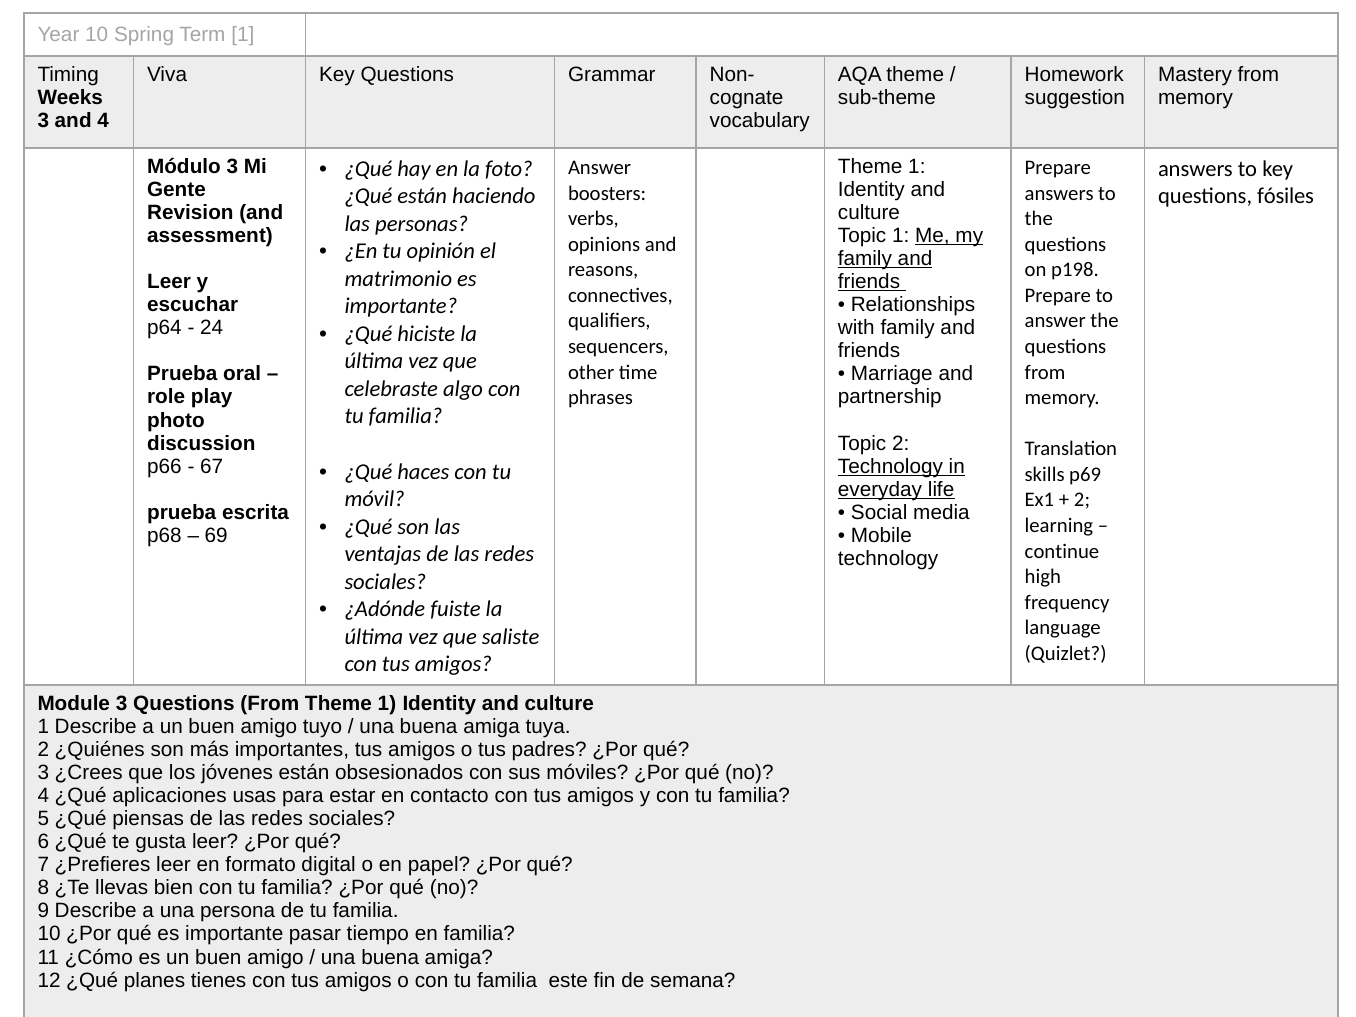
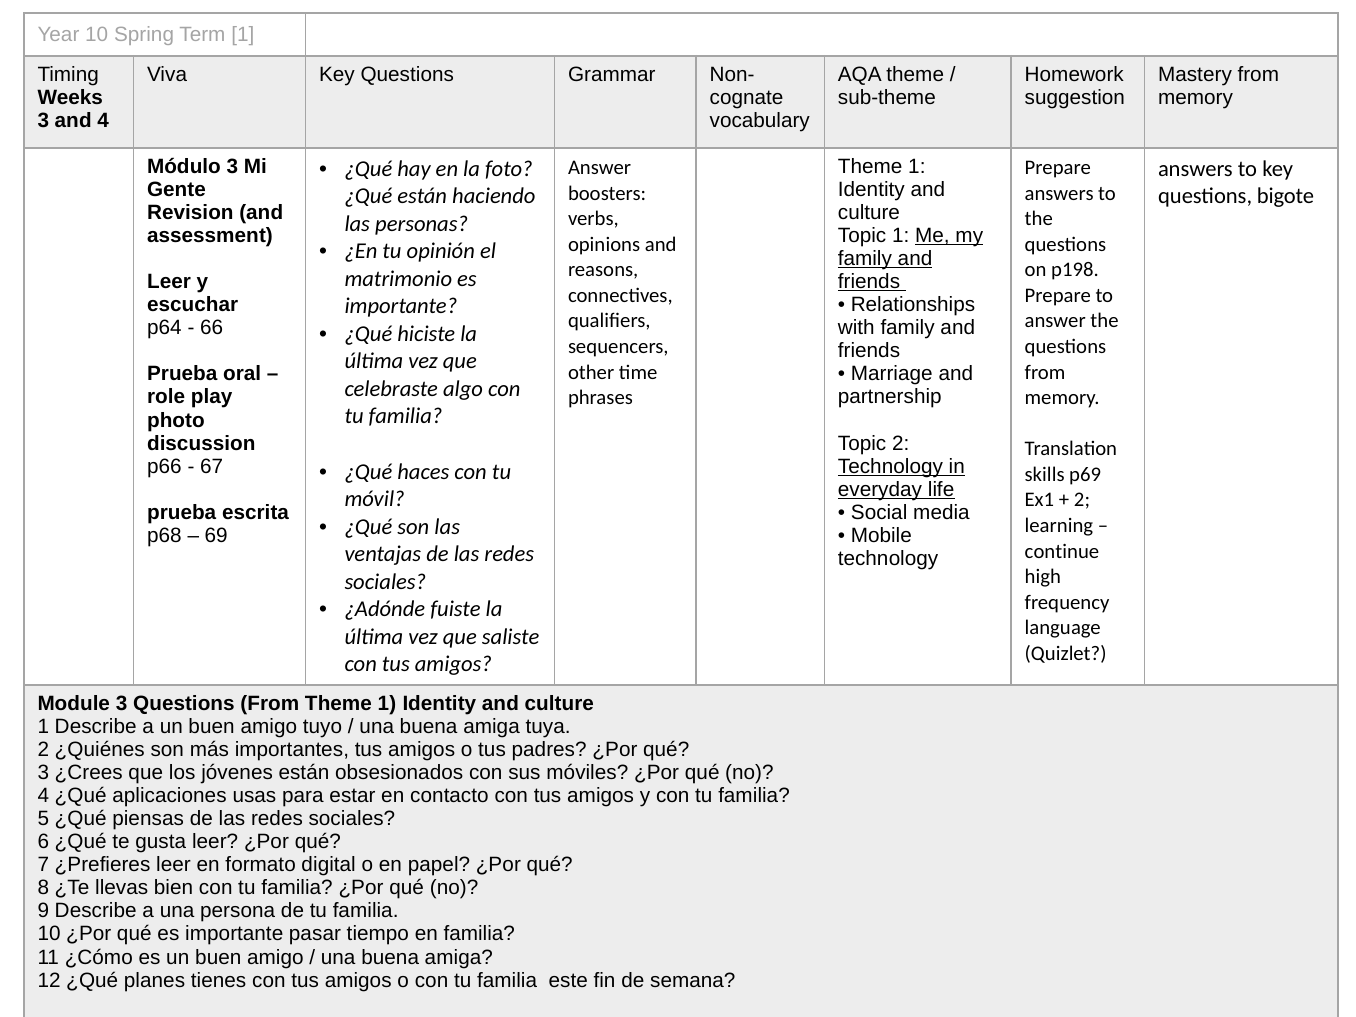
fósiles: fósiles -> bigote
24: 24 -> 66
